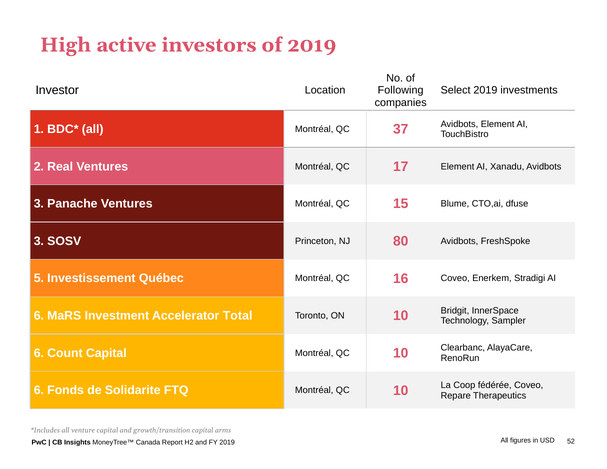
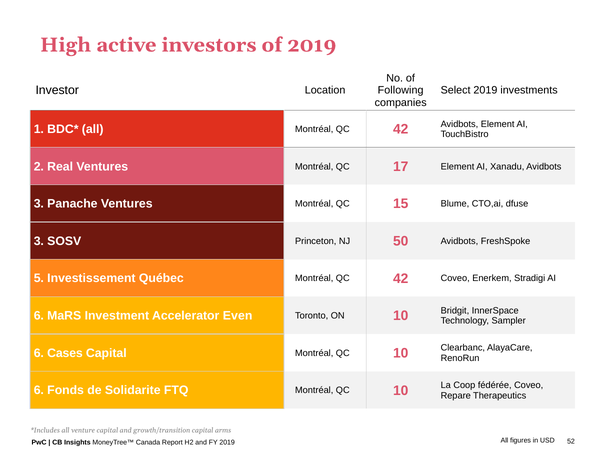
all Montréal QC 37: 37 -> 42
80: 80 -> 50
Québec Montréal QC 16: 16 -> 42
Total: Total -> Even
Count: Count -> Cases
